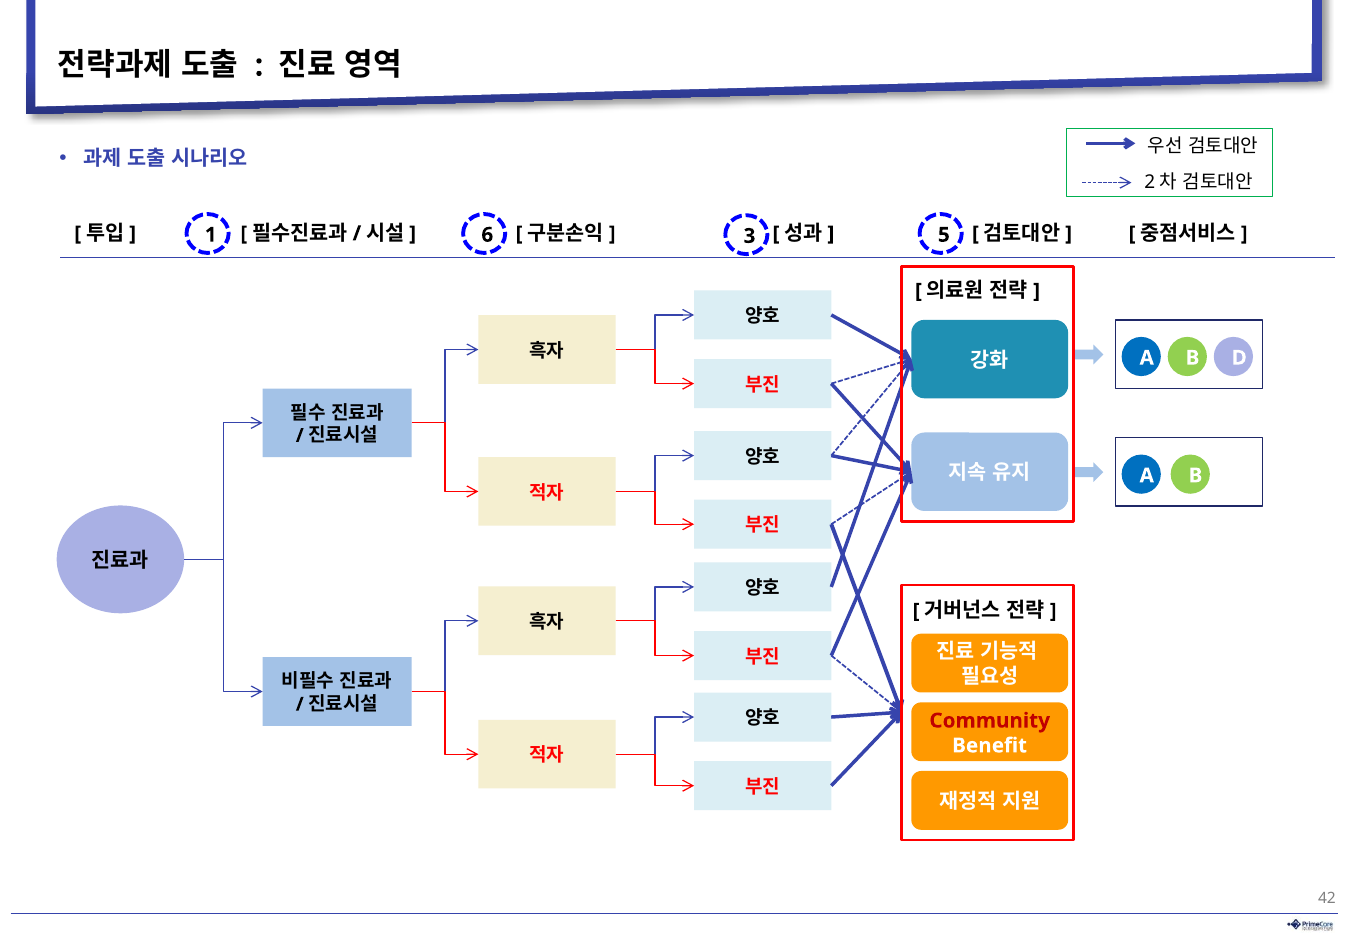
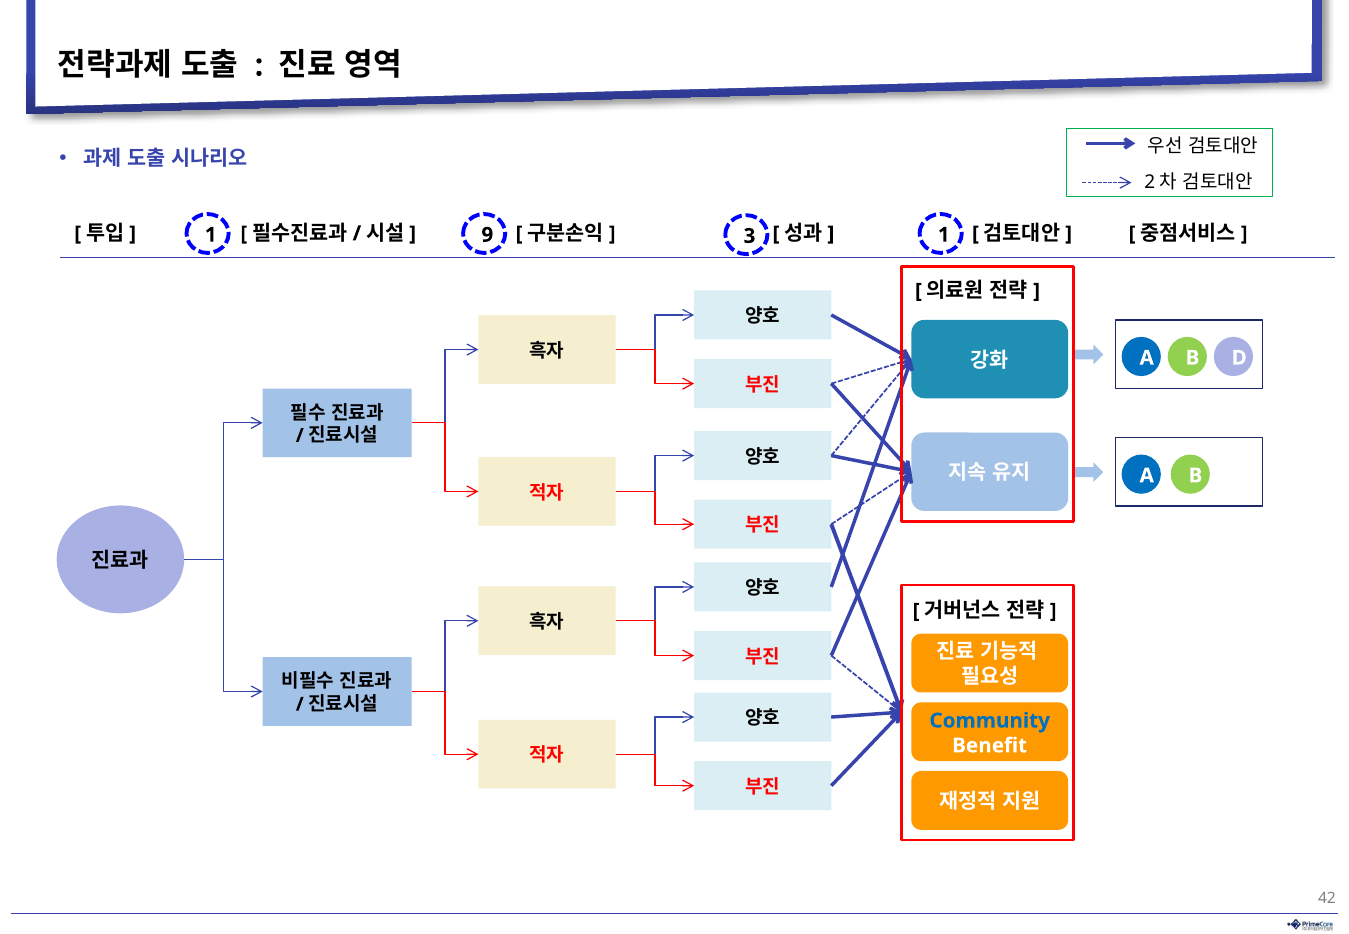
6: 6 -> 9
3 5: 5 -> 1
Community colour: red -> blue
